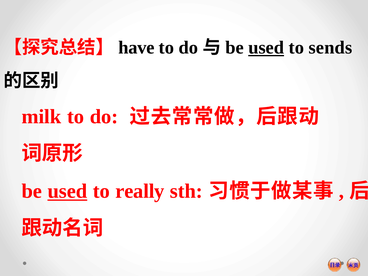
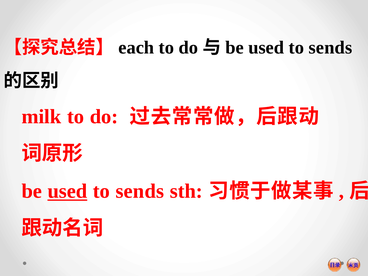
have: have -> each
used at (266, 48) underline: present -> none
really at (140, 191): really -> sends
